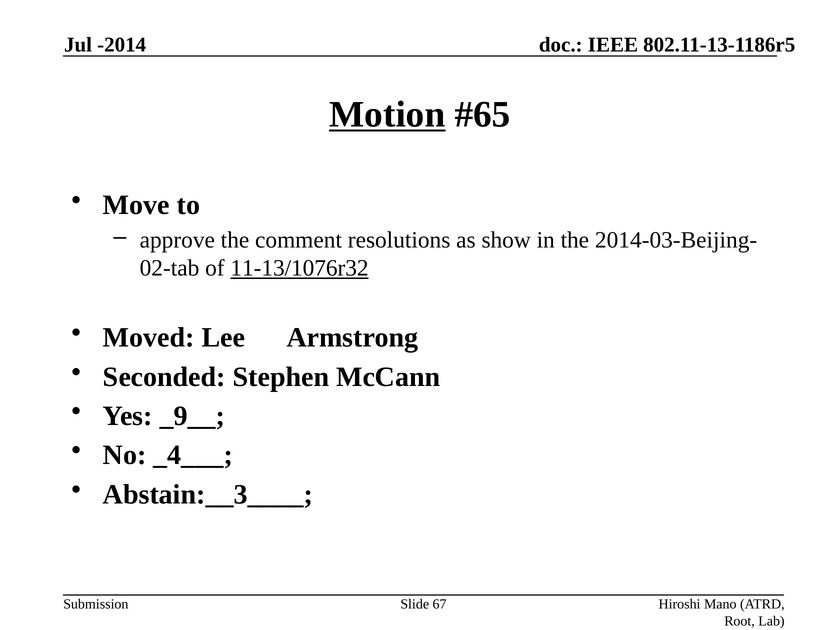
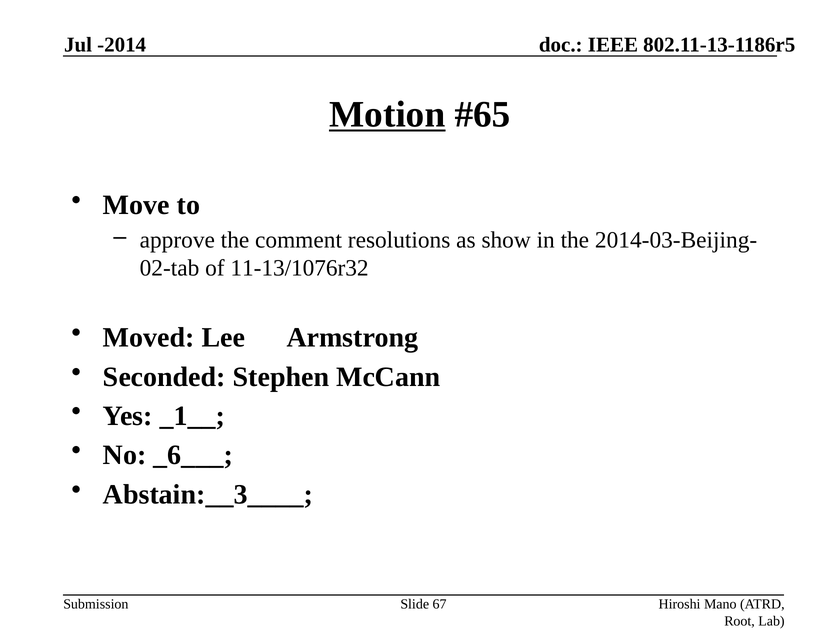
11-13/1076r32 underline: present -> none
_9__: _9__ -> _1__
_4___: _4___ -> _6___
